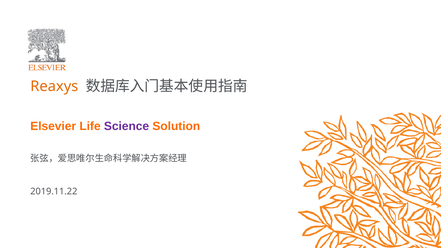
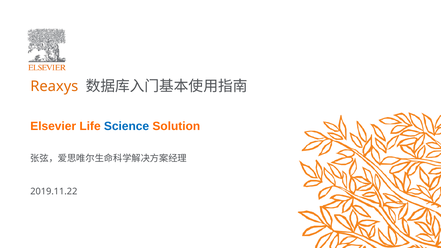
Science colour: purple -> blue
